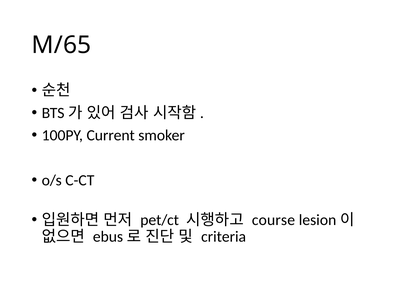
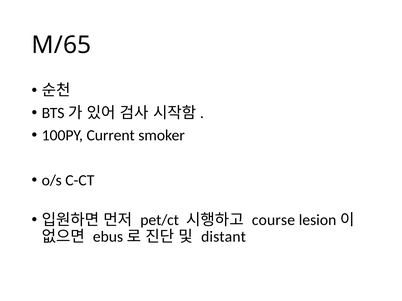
criteria: criteria -> distant
